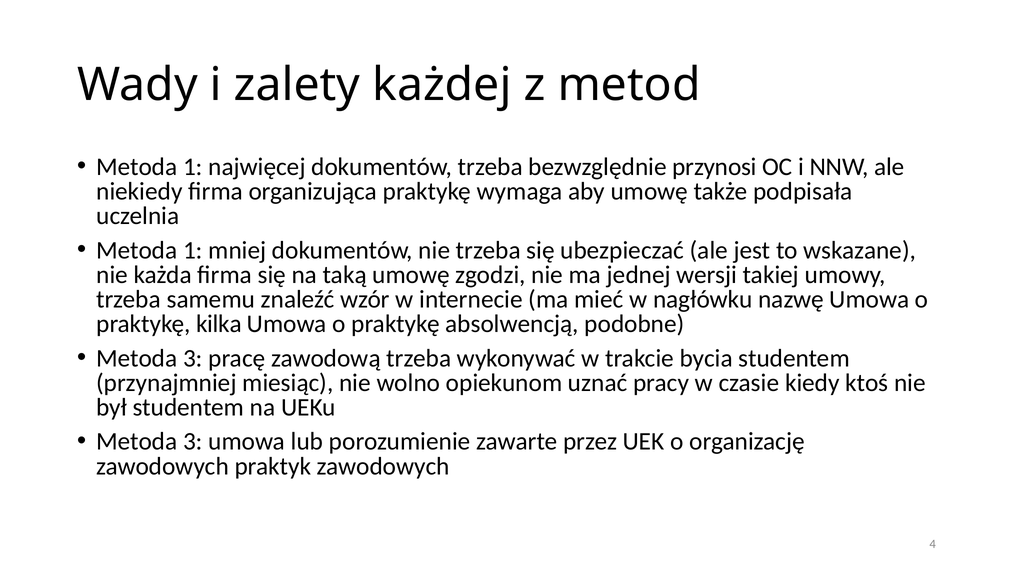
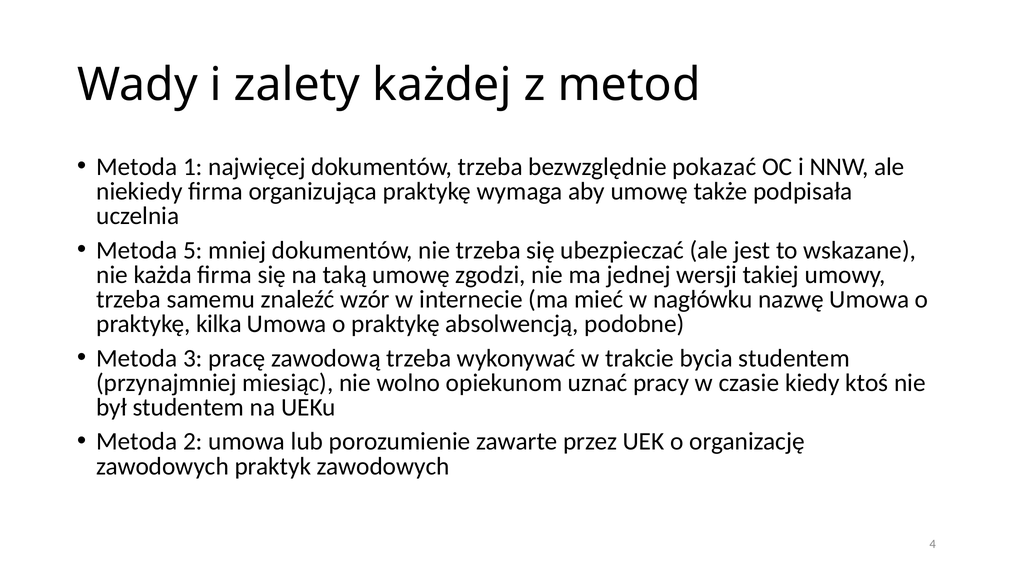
przynosi: przynosi -> pokazać
1 at (193, 250): 1 -> 5
3 at (193, 441): 3 -> 2
